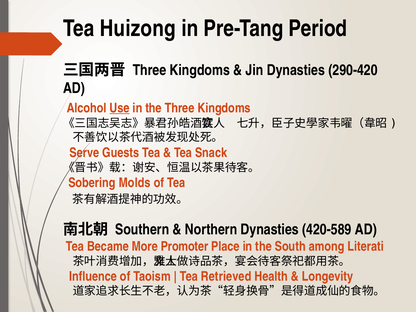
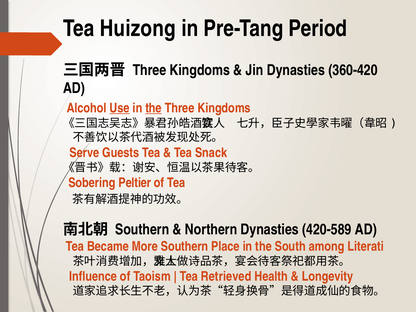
290-420: 290-420 -> 360-420
the at (154, 108) underline: none -> present
Molds: Molds -> Peltier
More Promoter: Promoter -> Southern
